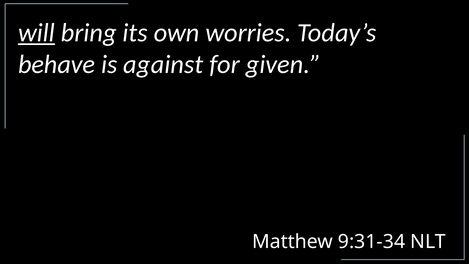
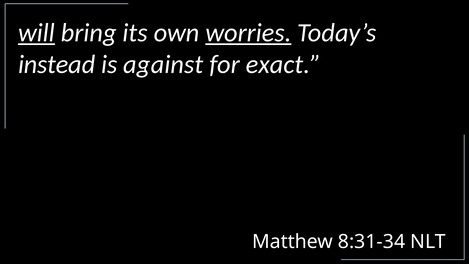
worries underline: none -> present
behave: behave -> instead
given: given -> exact
9:31-34: 9:31-34 -> 8:31-34
